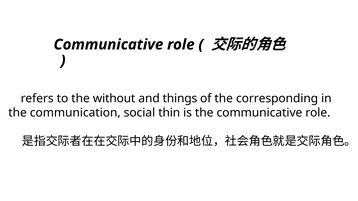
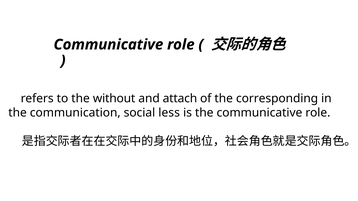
things: things -> attach
thin: thin -> less
